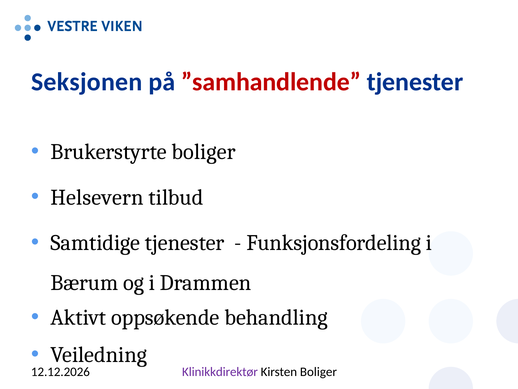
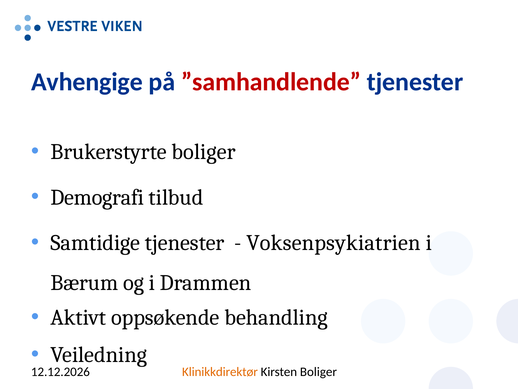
Seksjonen: Seksjonen -> Avhengige
Helsevern: Helsevern -> Demografi
Funksjonsfordeling: Funksjonsfordeling -> Voksenpsykiatrien
Klinikkdirektør colour: purple -> orange
